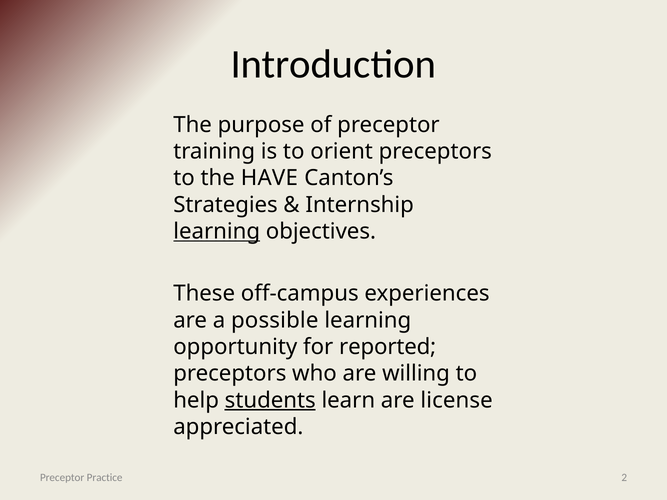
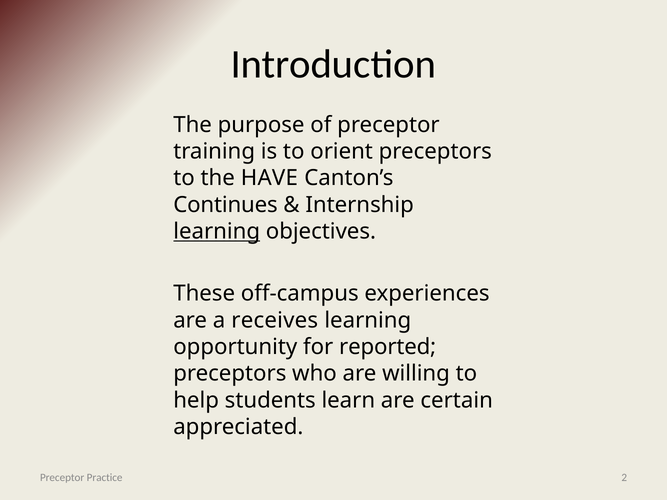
Strategies: Strategies -> Continues
possible: possible -> receives
students underline: present -> none
license: license -> certain
